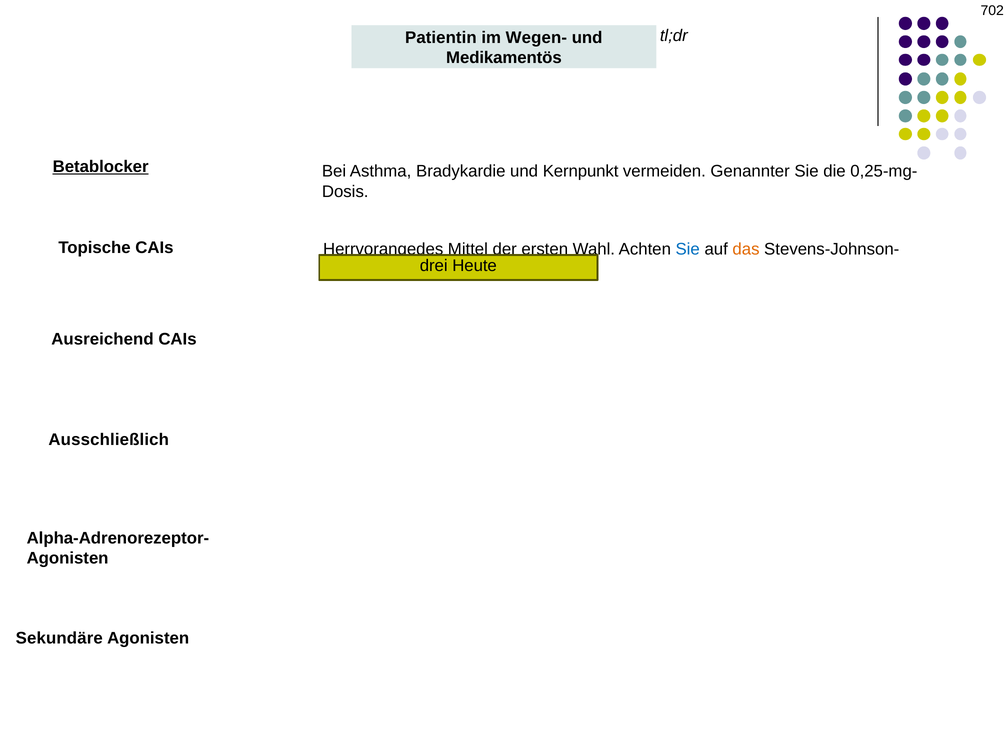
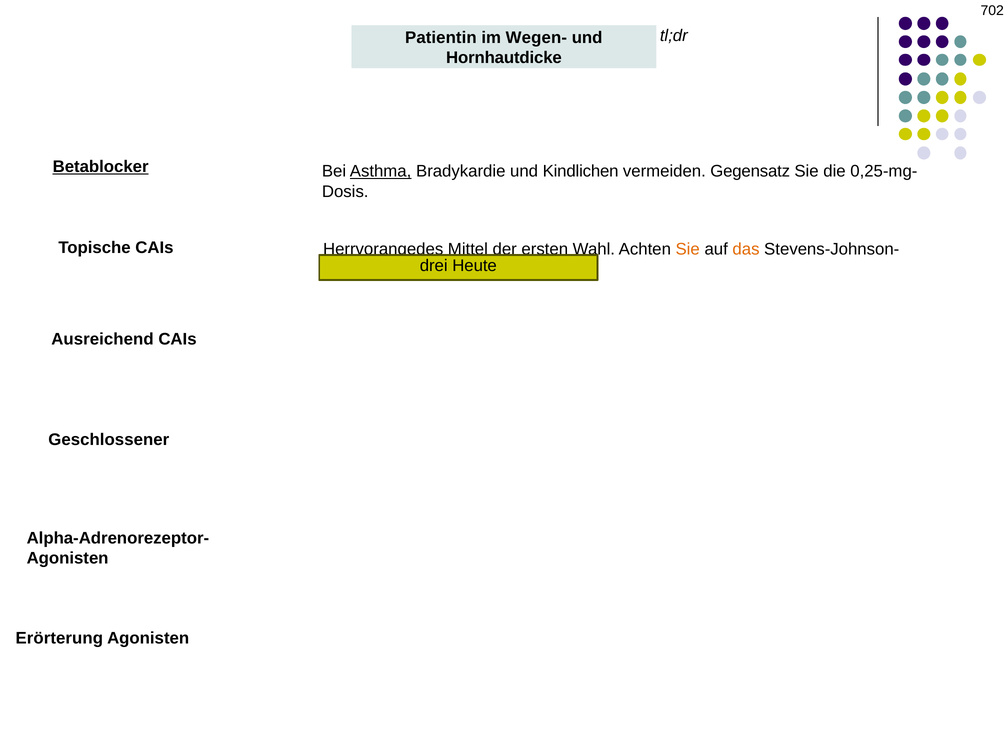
Medikamentös: Medikamentös -> Hornhautdicke
Asthma underline: none -> present
Kernpunkt: Kernpunkt -> Kindlichen
Genannter: Genannter -> Gegensatz
Sie at (688, 249) colour: blue -> orange
Ausschließlich: Ausschließlich -> Geschlossener
Sekundäre: Sekundäre -> Erörterung
